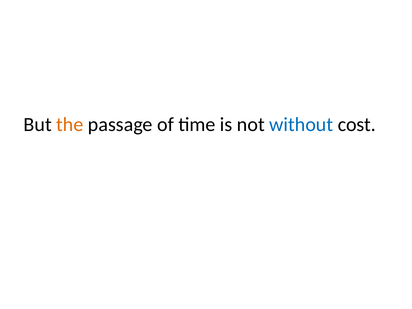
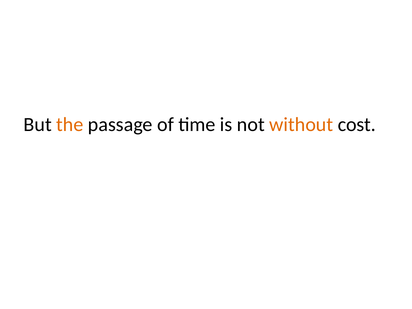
without colour: blue -> orange
